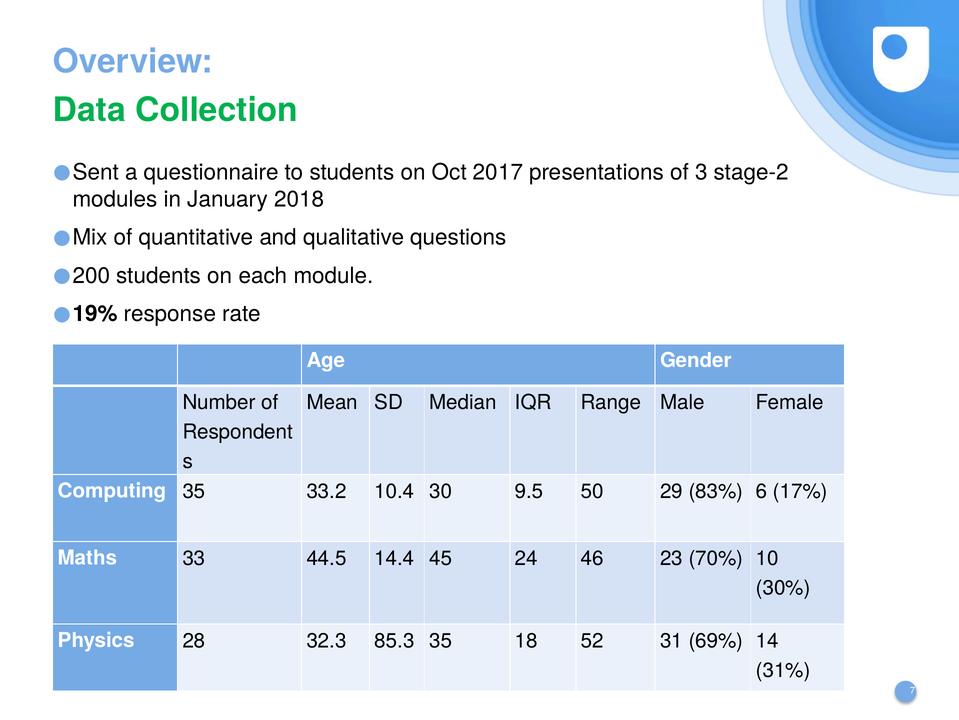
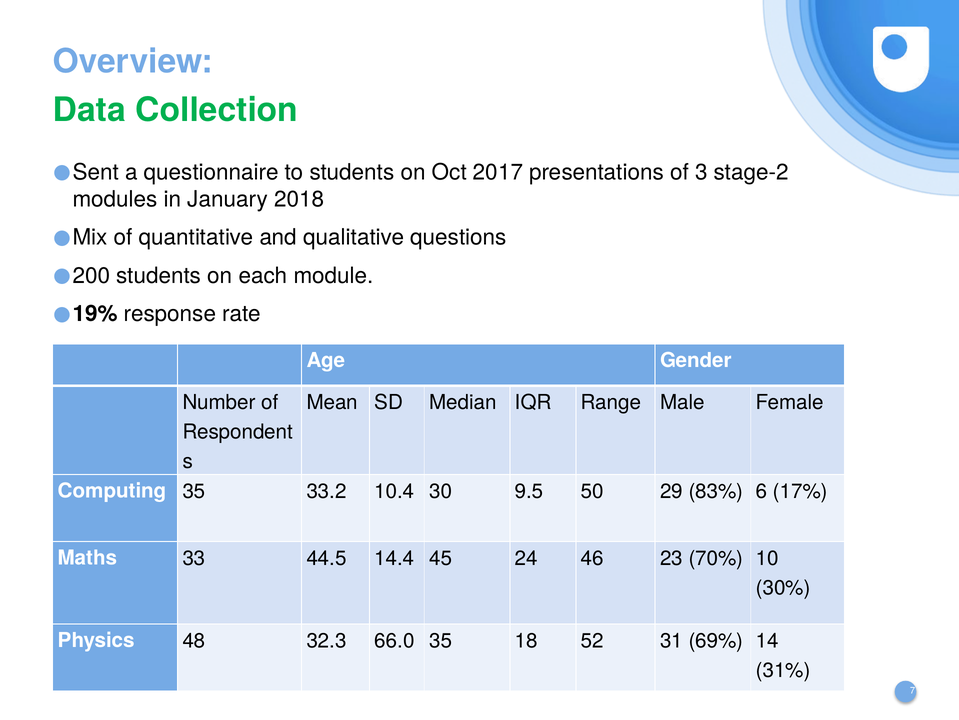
28: 28 -> 48
85.3: 85.3 -> 66.0
